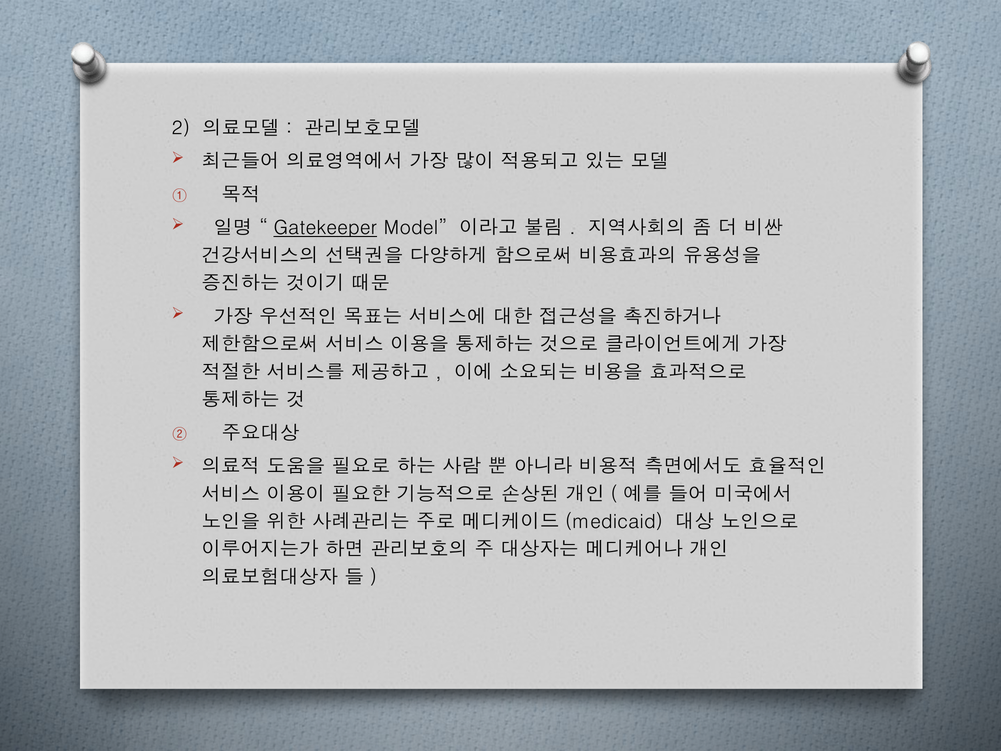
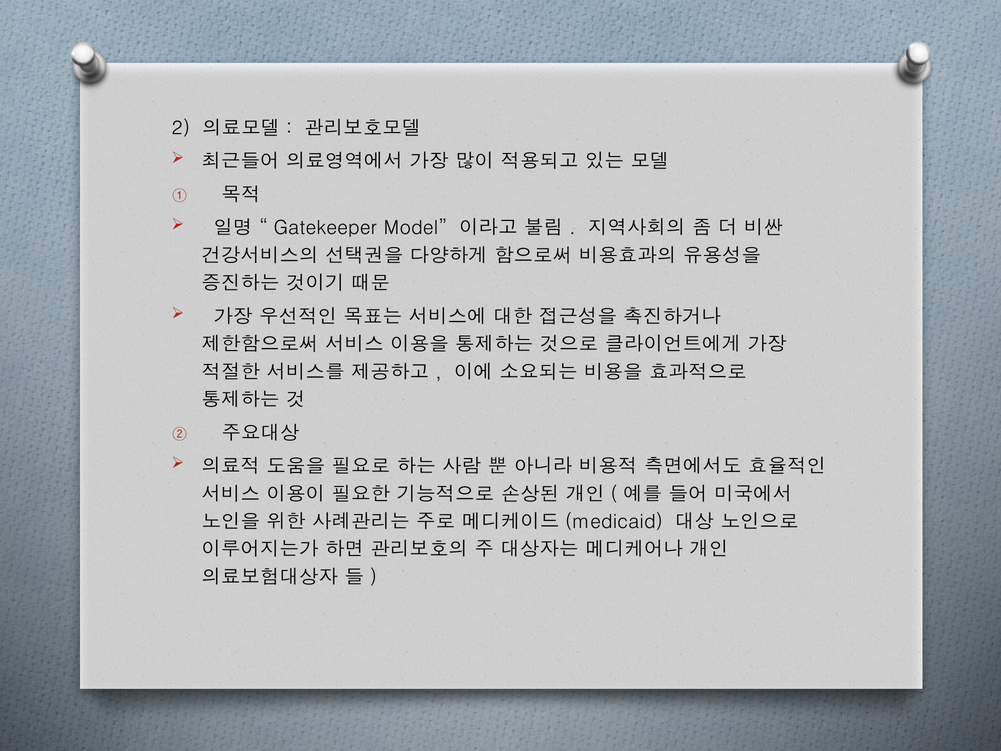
Gatekeeper underline: present -> none
